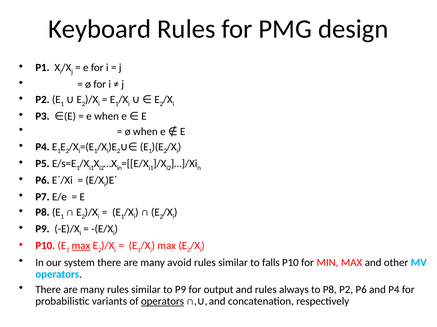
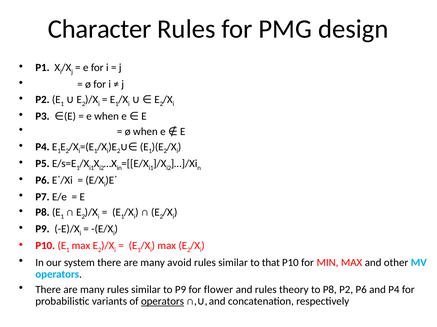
Keyboard: Keyboard -> Character
max at (81, 246) underline: present -> none
falls: falls -> that
output: output -> flower
always: always -> theory
